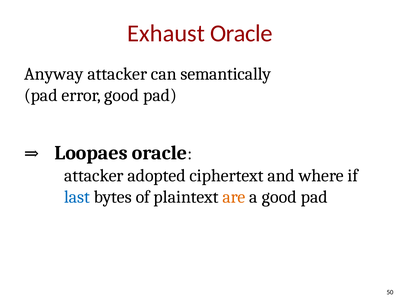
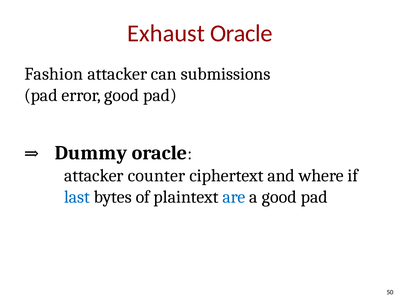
Anyway: Anyway -> Fashion
semantically: semantically -> submissions
Loopaes: Loopaes -> Dummy
adopted: adopted -> counter
are colour: orange -> blue
